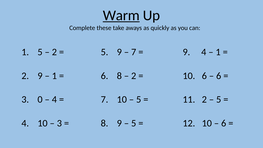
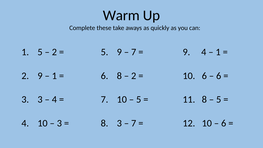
Warm underline: present -> none
3 0: 0 -> 3
11 2: 2 -> 8
8 9: 9 -> 3
5 at (134, 123): 5 -> 7
